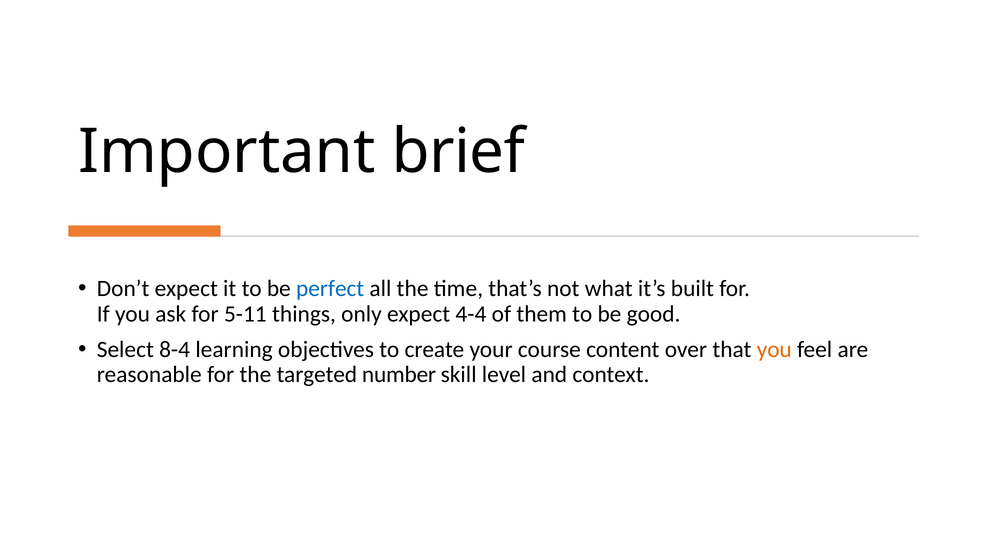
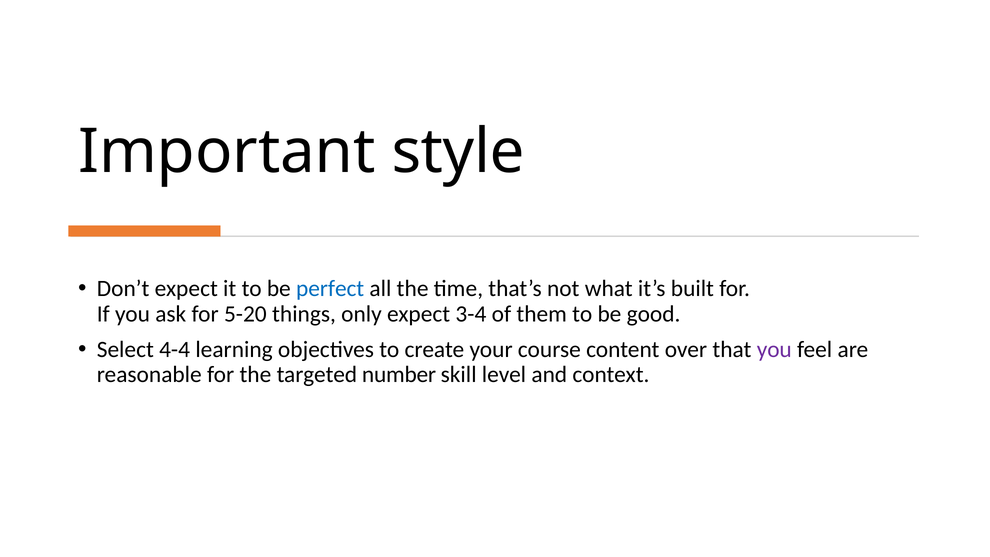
brief: brief -> style
5-11: 5-11 -> 5-20
4-4: 4-4 -> 3-4
8-4: 8-4 -> 4-4
you at (774, 349) colour: orange -> purple
